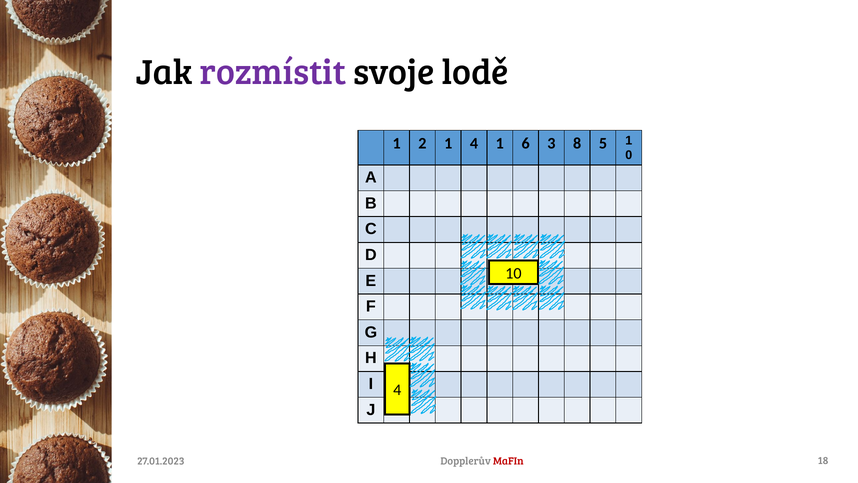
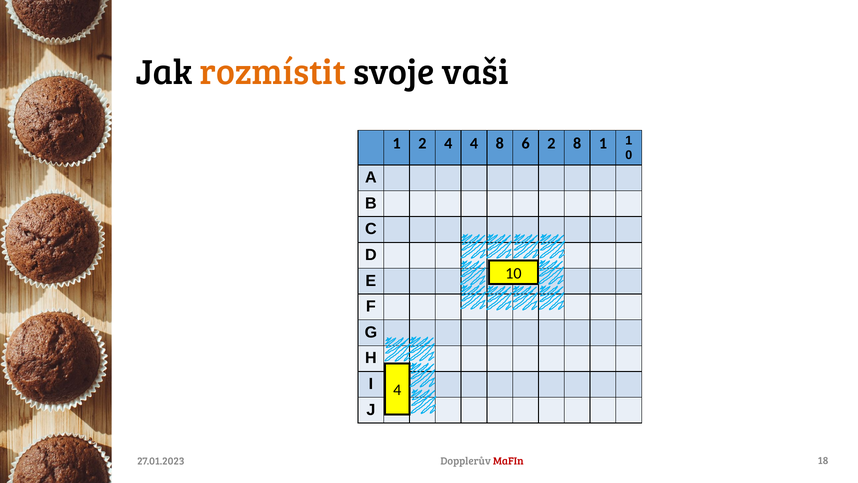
rozmístit colour: purple -> orange
lodě: lodě -> vaši
2 1: 1 -> 4
4 1: 1 -> 8
6 3: 3 -> 2
8 5: 5 -> 1
